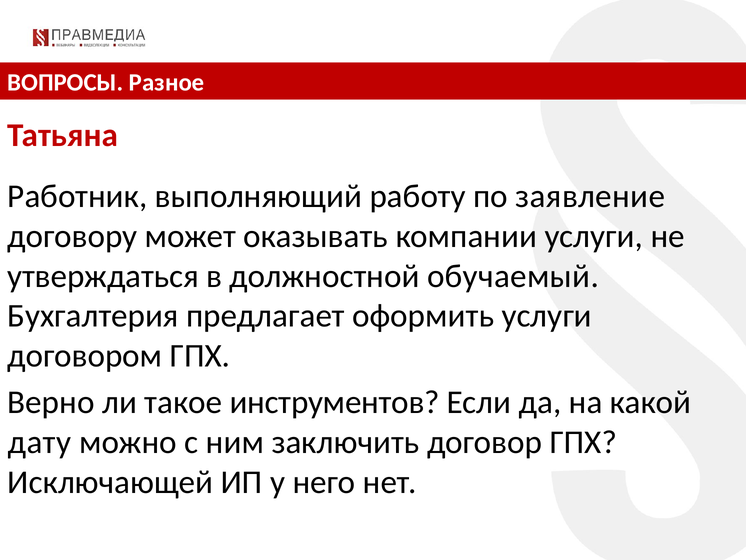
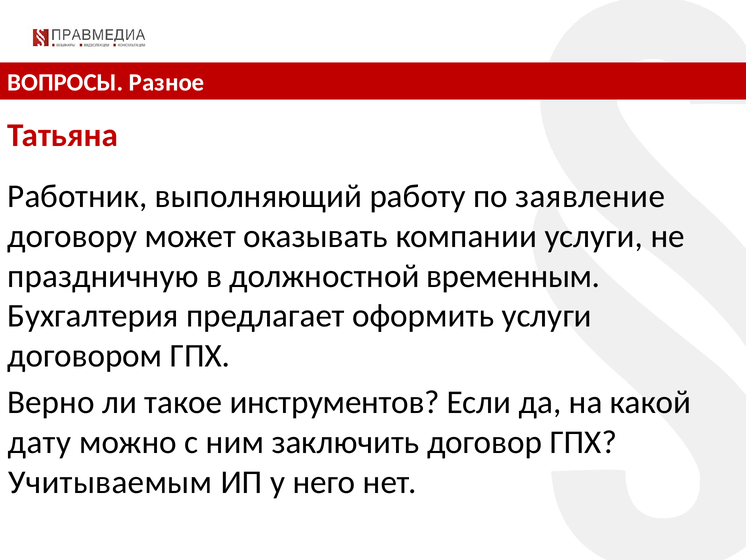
утверждаться: утверждаться -> праздничную
обучаемый: обучаемый -> временным
Исключающей: Исключающей -> Учитываемым
